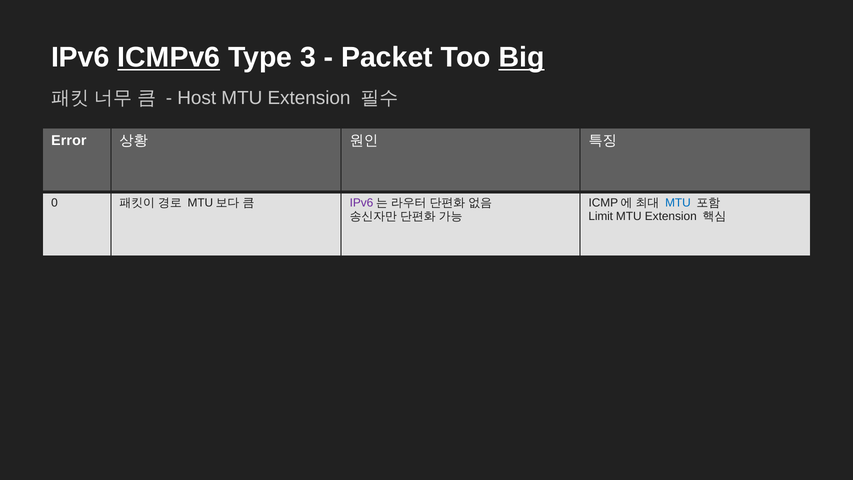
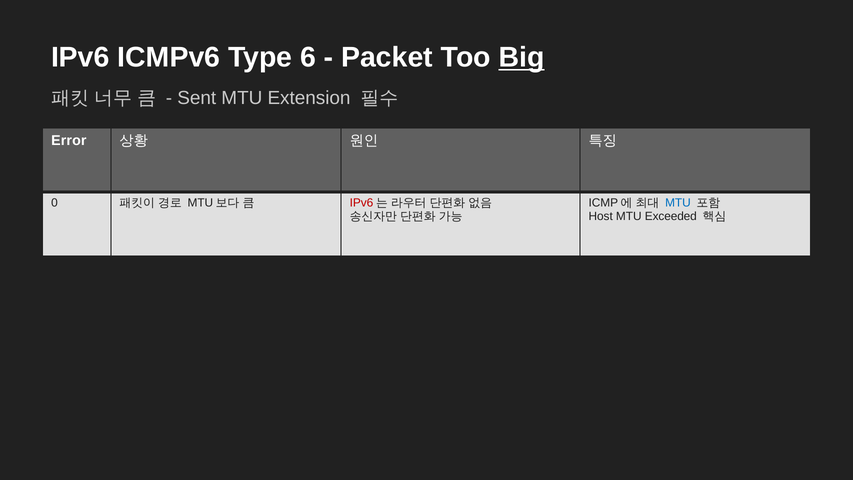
ICMPv6 underline: present -> none
3: 3 -> 6
Host: Host -> Sent
IPv6 at (361, 203) colour: purple -> red
Limit: Limit -> Host
Extension at (671, 216): Extension -> Exceeded
